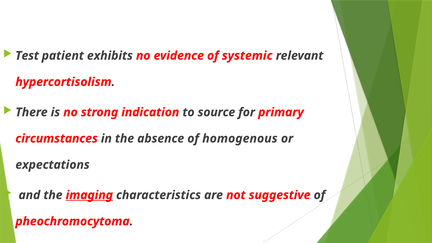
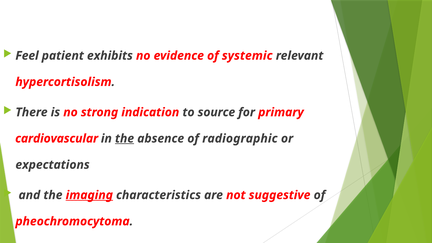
Test: Test -> Feel
circumstances: circumstances -> cardiovascular
the at (125, 139) underline: none -> present
homogenous: homogenous -> radiographic
